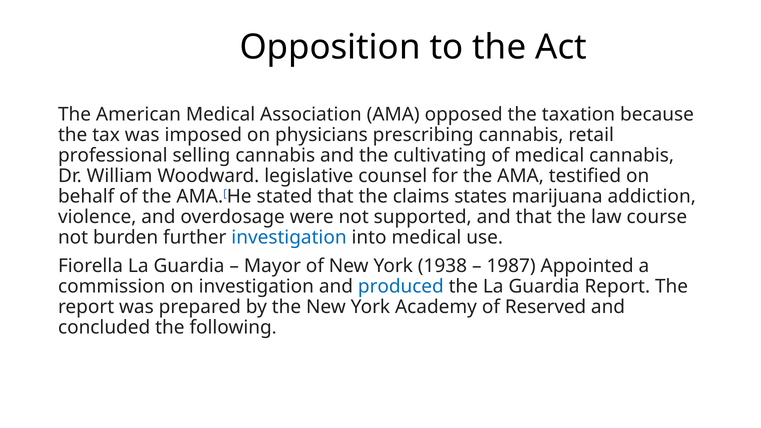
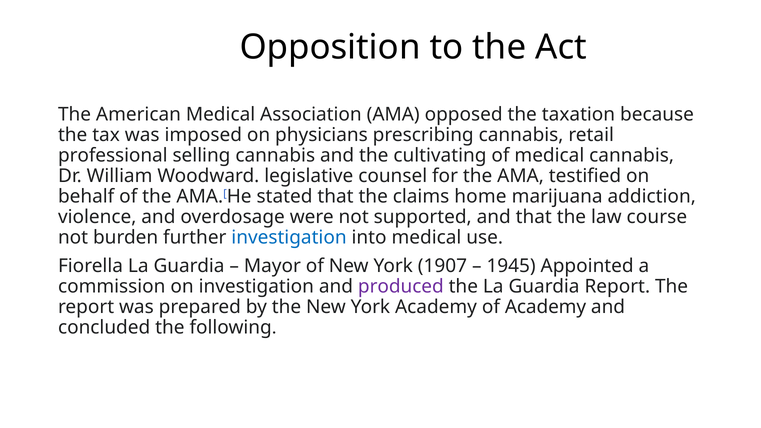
states: states -> home
1938: 1938 -> 1907
1987: 1987 -> 1945
produced colour: blue -> purple
of Reserved: Reserved -> Academy
